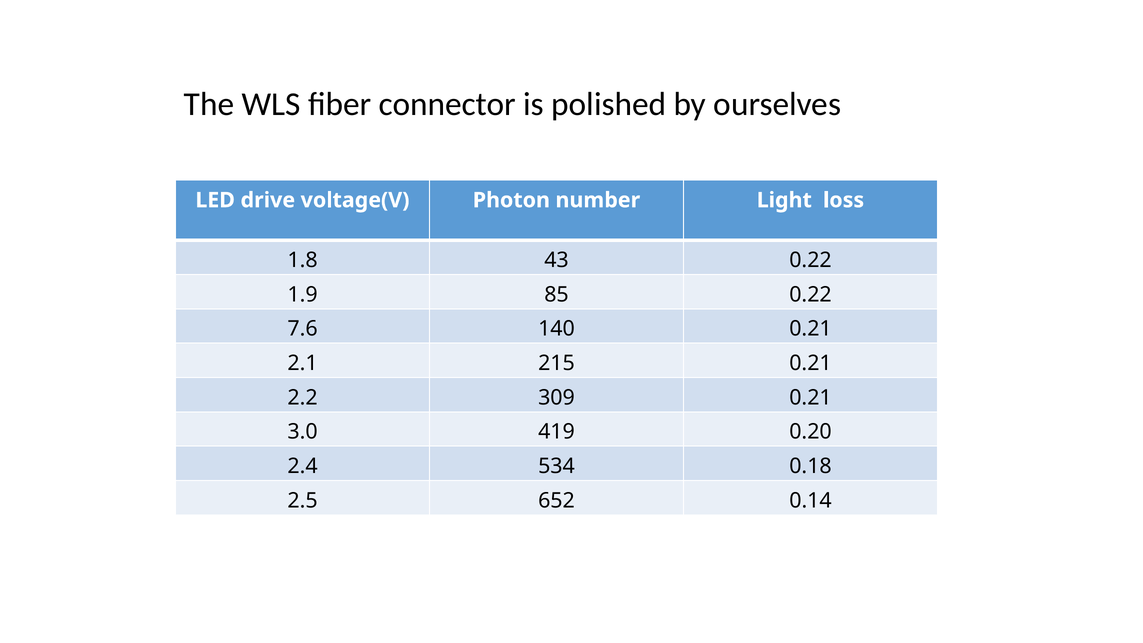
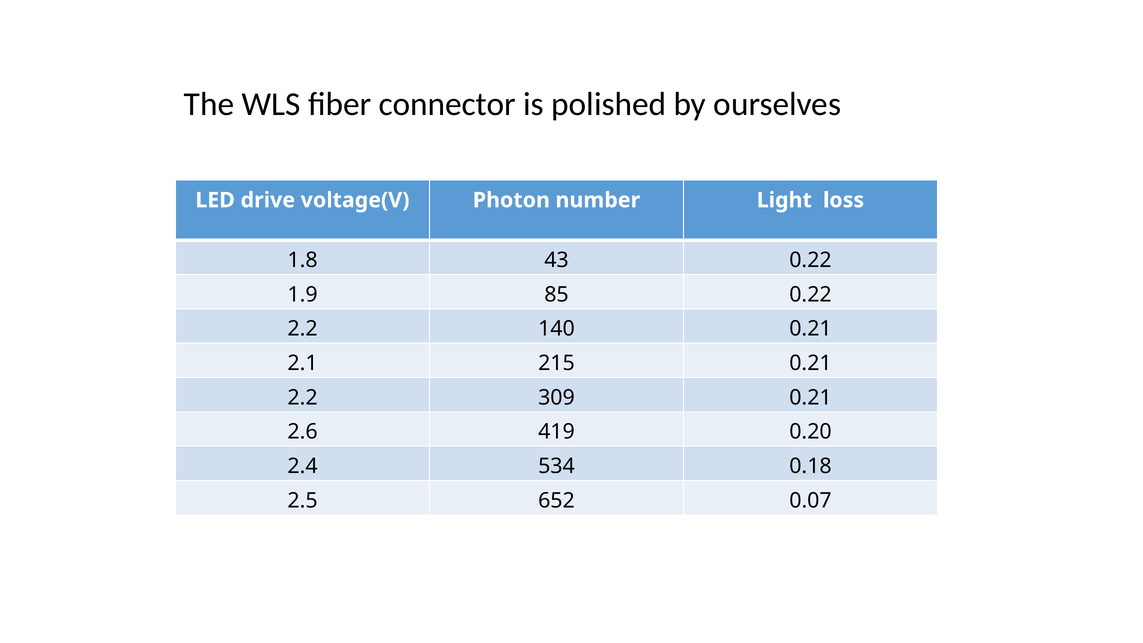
7.6 at (303, 329): 7.6 -> 2.2
3.0: 3.0 -> 2.6
0.14: 0.14 -> 0.07
